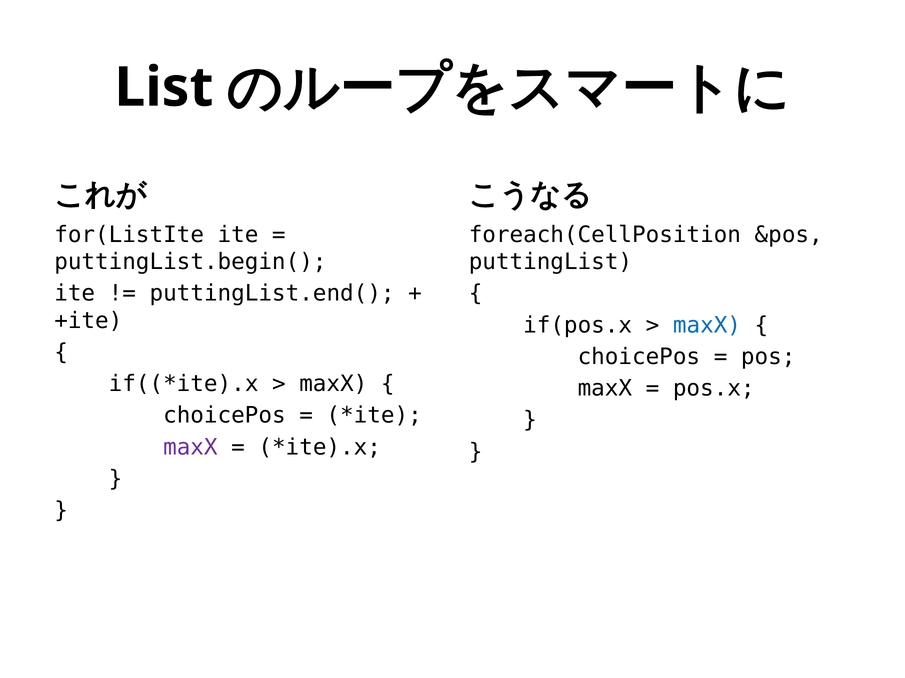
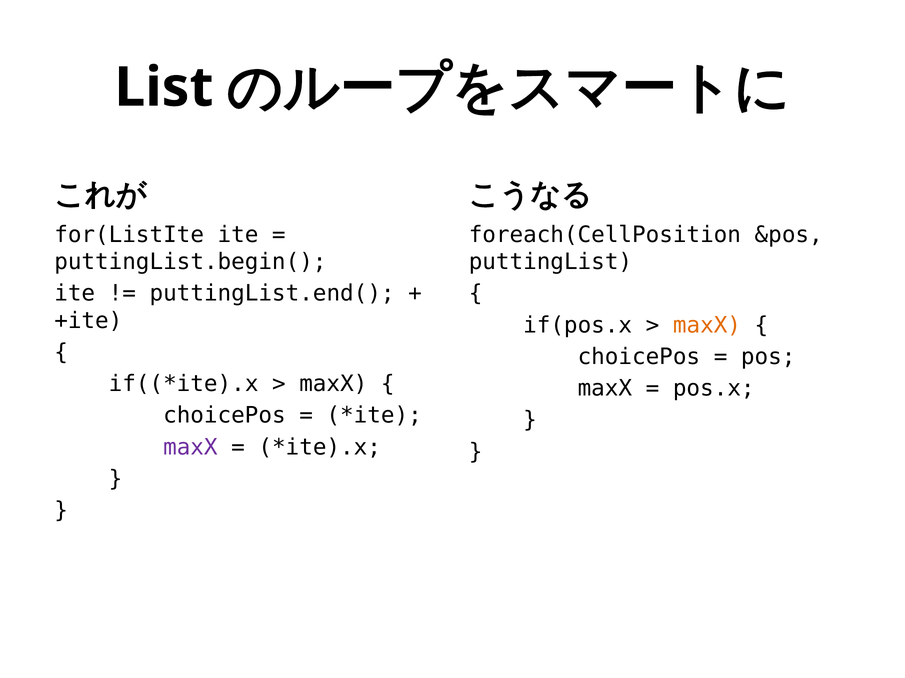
maxX at (707, 325) colour: blue -> orange
